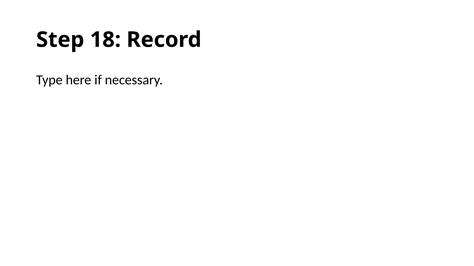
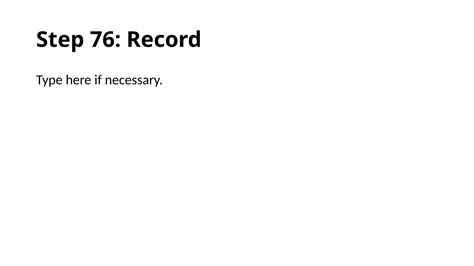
18: 18 -> 76
